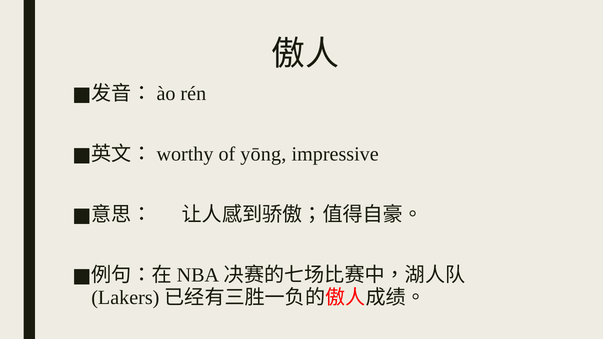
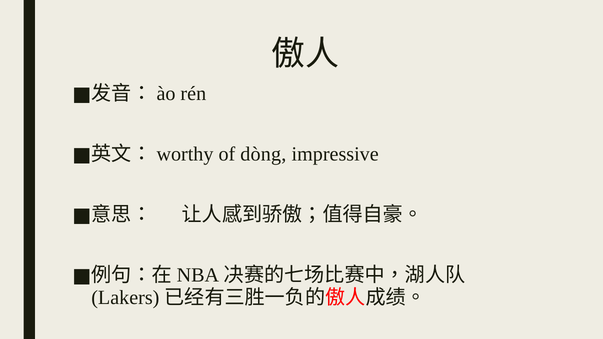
yōng: yōng -> dòng
